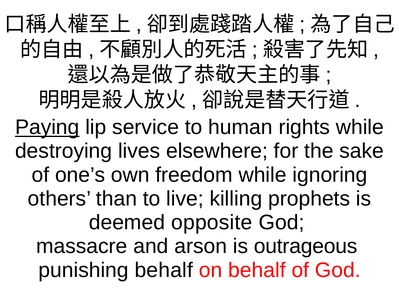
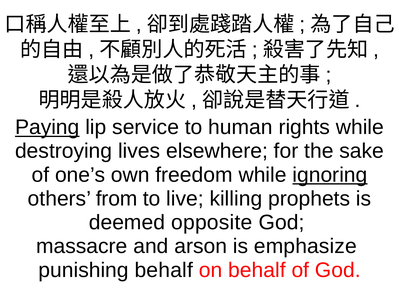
ignoring underline: none -> present
than: than -> from
outrageous: outrageous -> emphasize
